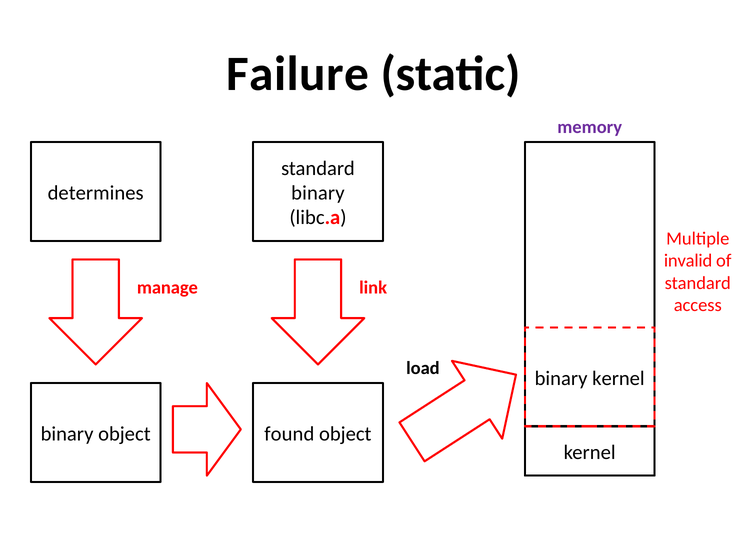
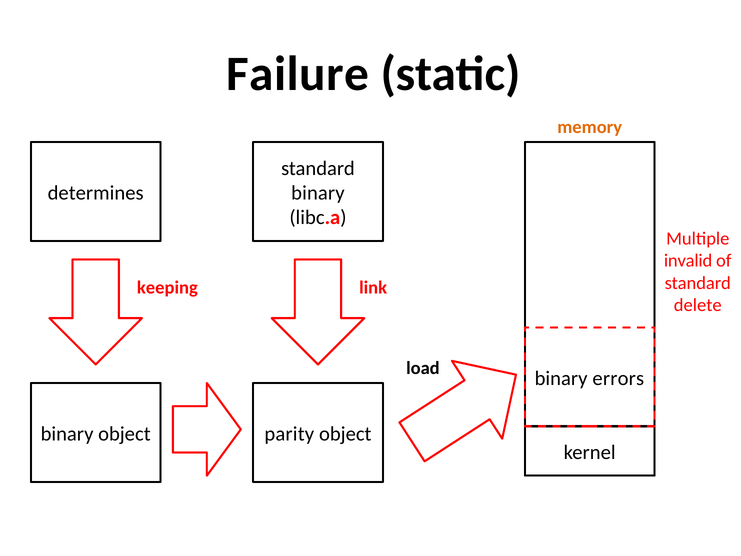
memory colour: purple -> orange
manage: manage -> keeping
access: access -> delete
binary kernel: kernel -> errors
found: found -> parity
